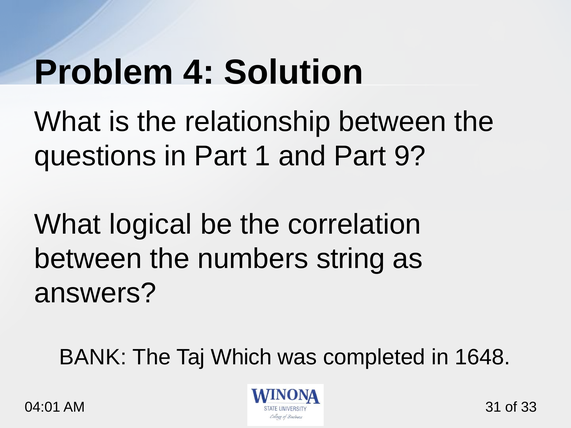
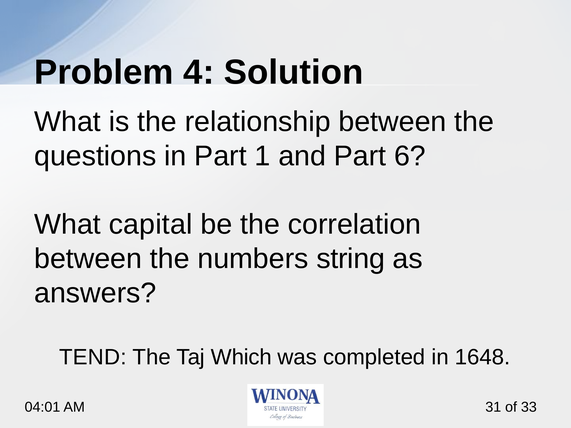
9: 9 -> 6
logical: logical -> capital
BANK: BANK -> TEND
